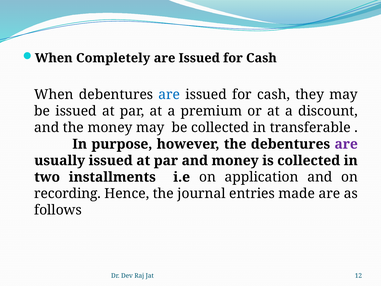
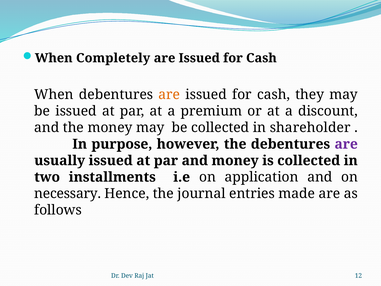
are at (169, 94) colour: blue -> orange
transferable: transferable -> shareholder
recording: recording -> necessary
